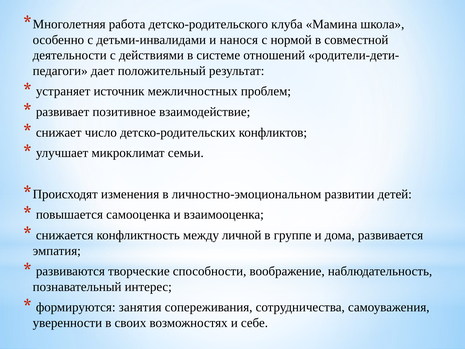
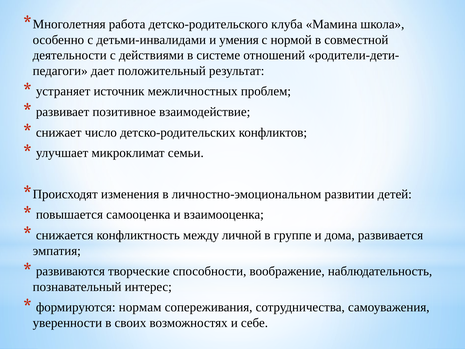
нанося: нанося -> умения
занятия: занятия -> нормам
